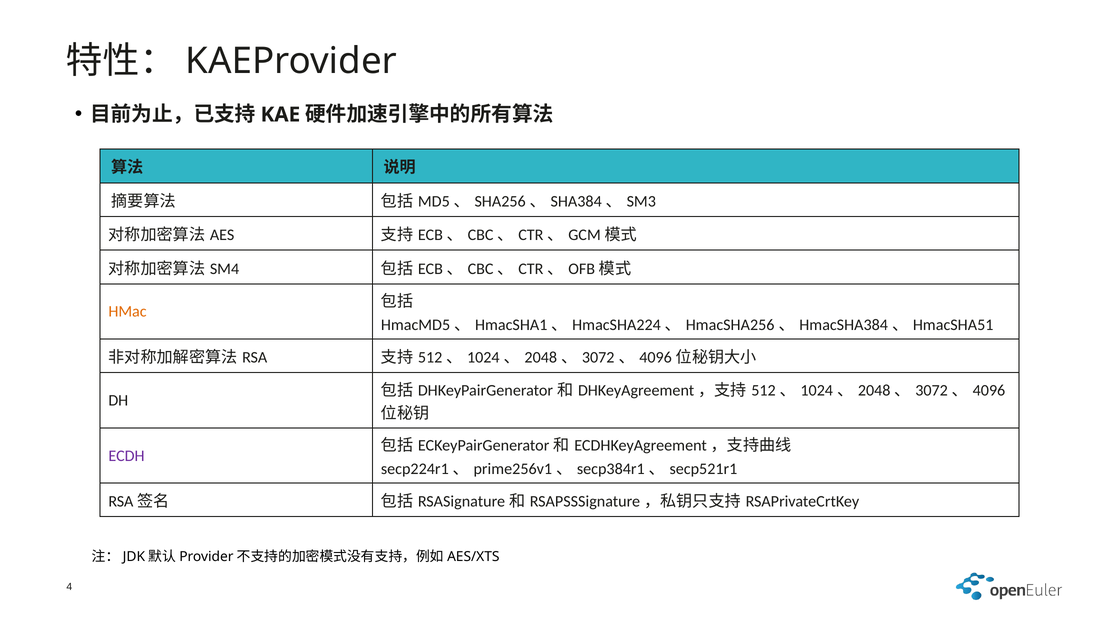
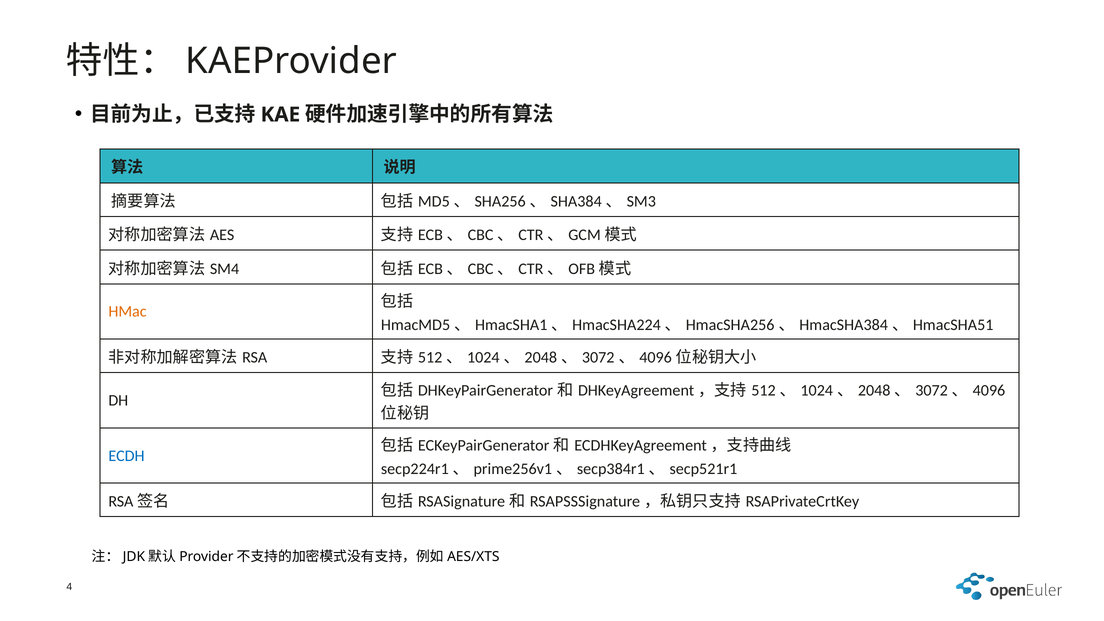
ECDH colour: purple -> blue
